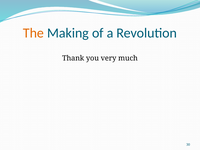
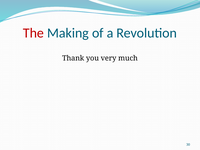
The colour: orange -> red
